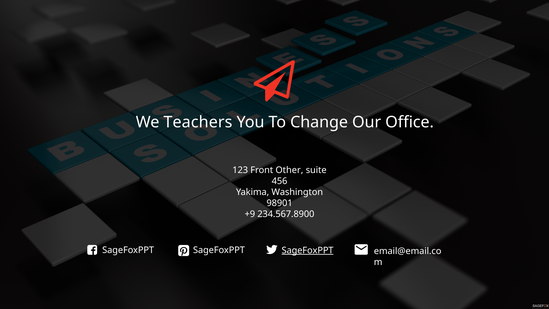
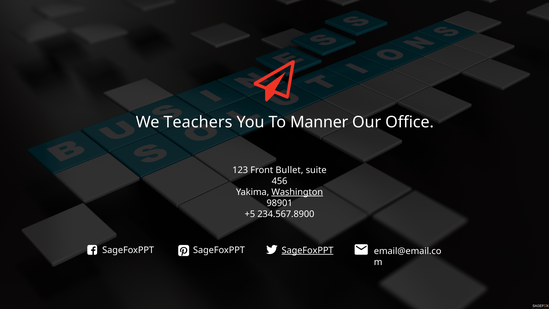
Change: Change -> Manner
Other: Other -> Bullet
Washington underline: none -> present
+9: +9 -> +5
